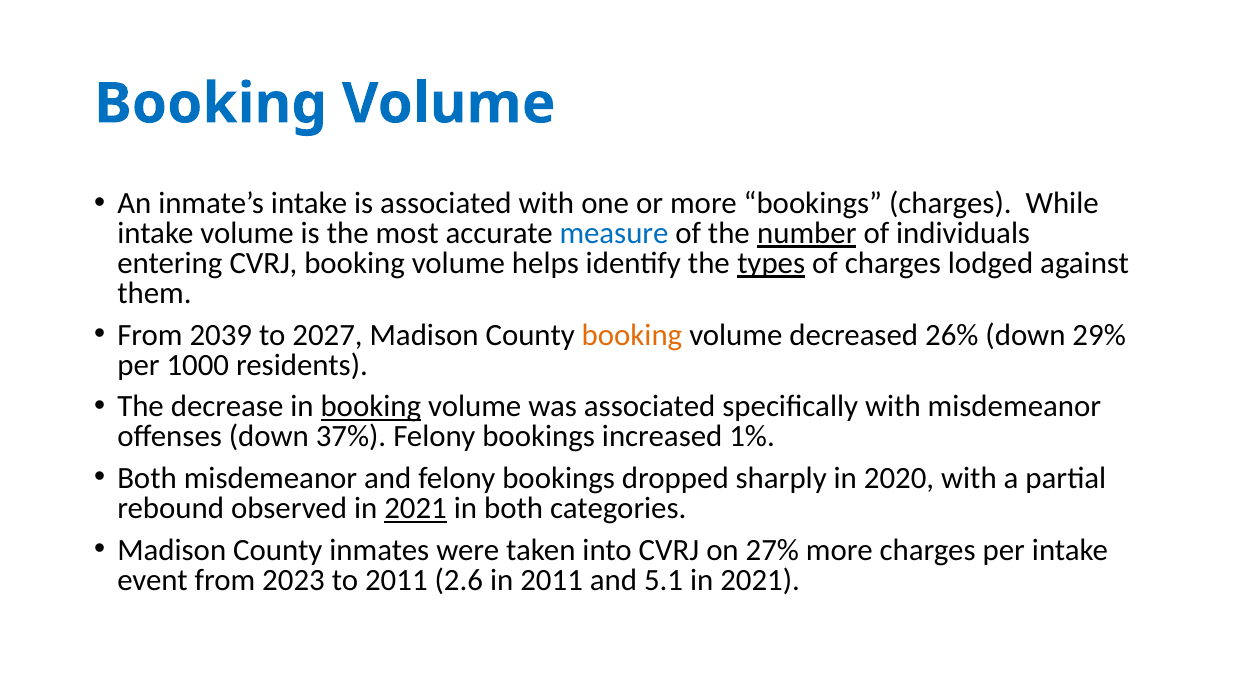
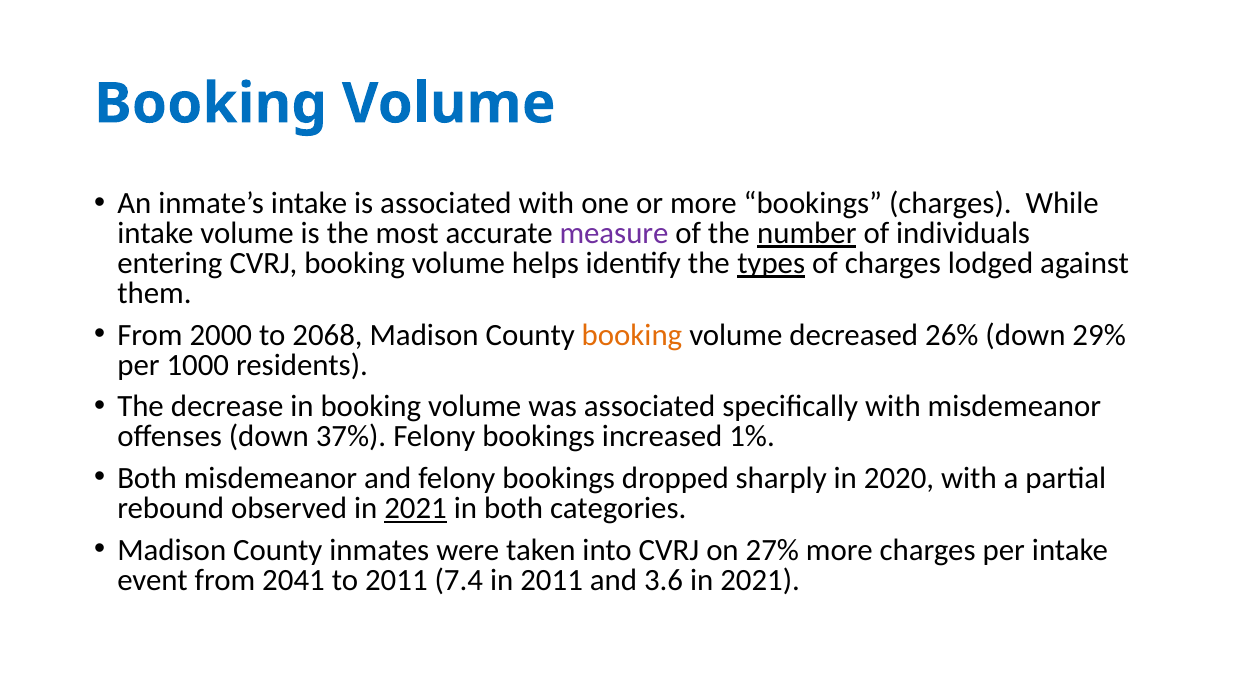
measure colour: blue -> purple
2039: 2039 -> 2000
2027: 2027 -> 2068
booking at (371, 407) underline: present -> none
2023: 2023 -> 2041
2.6: 2.6 -> 7.4
5.1: 5.1 -> 3.6
